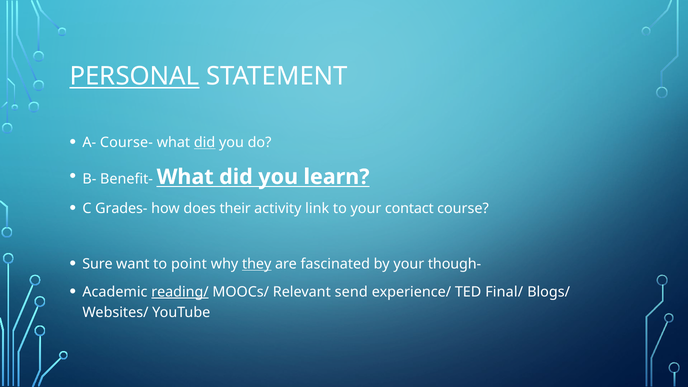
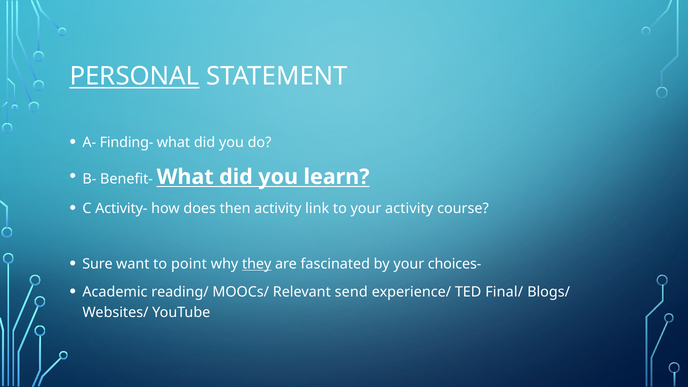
Course-: Course- -> Finding-
did at (205, 143) underline: present -> none
Grades-: Grades- -> Activity-
their: their -> then
your contact: contact -> activity
though-: though- -> choices-
reading/ underline: present -> none
